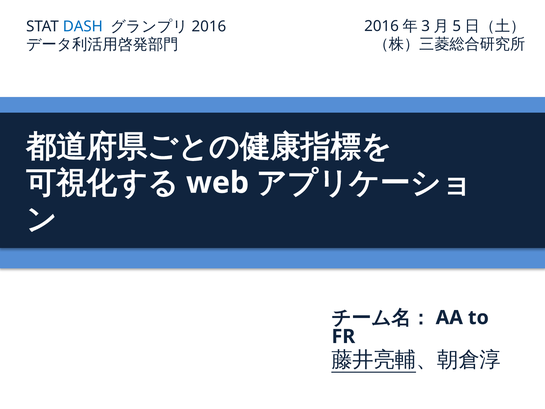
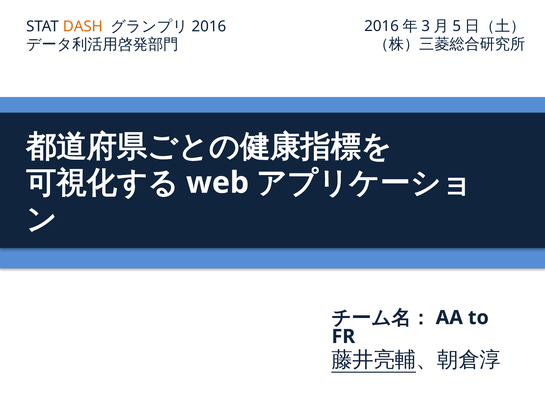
DASH colour: blue -> orange
